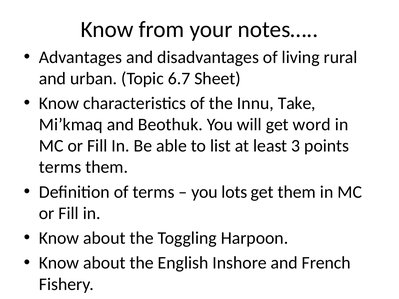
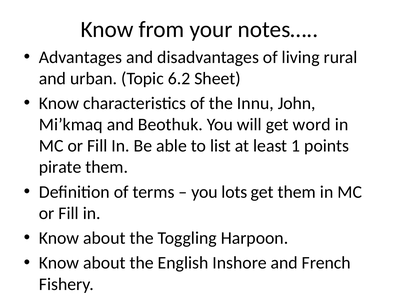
6.7: 6.7 -> 6.2
Take: Take -> John
3: 3 -> 1
terms at (60, 167): terms -> pirate
